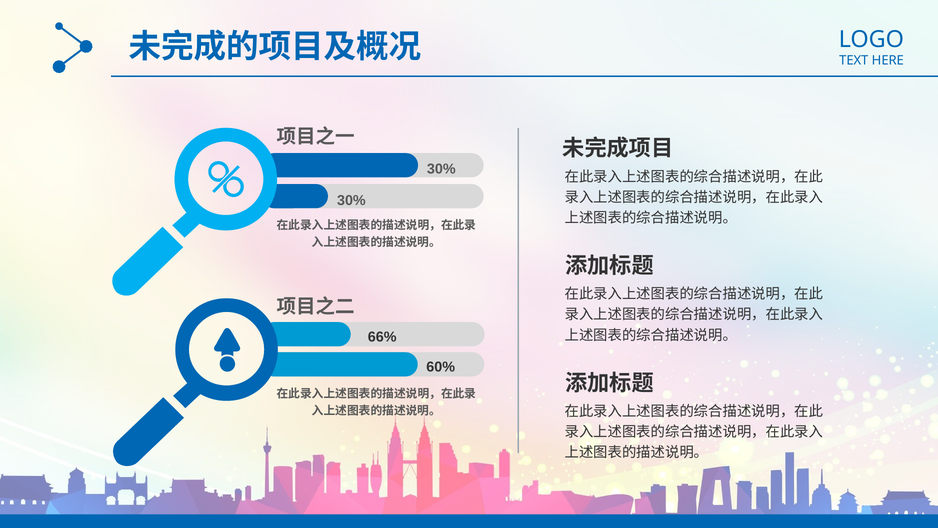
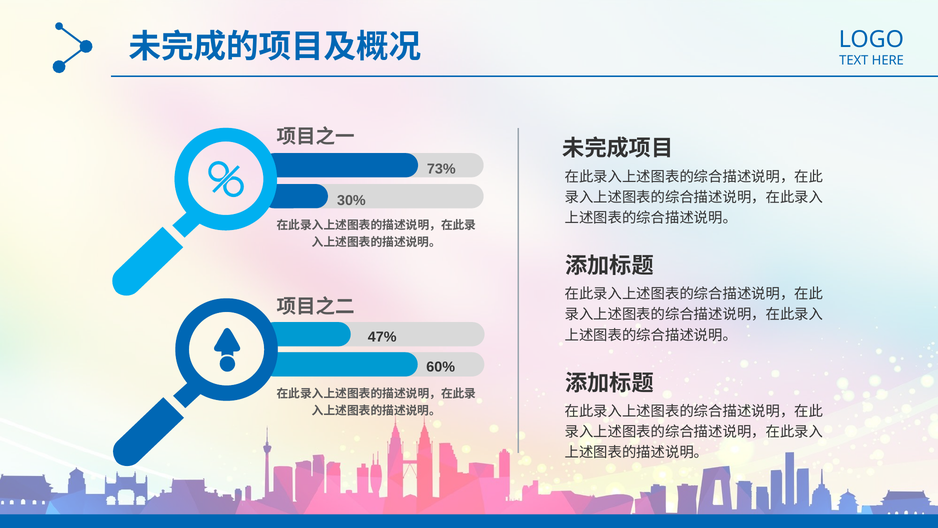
30% at (441, 169): 30% -> 73%
66%: 66% -> 47%
